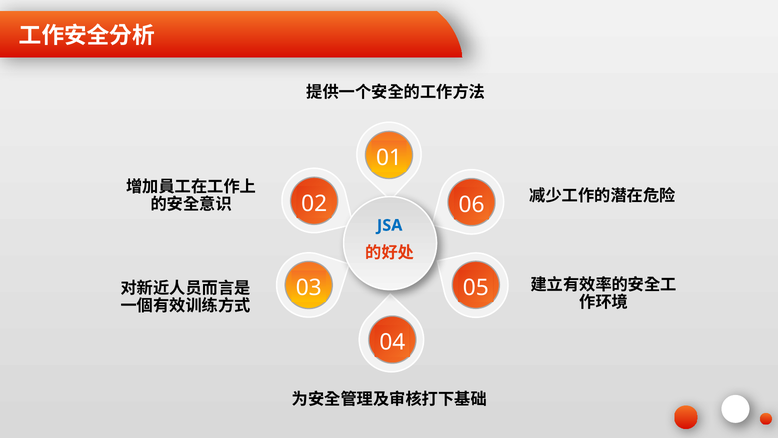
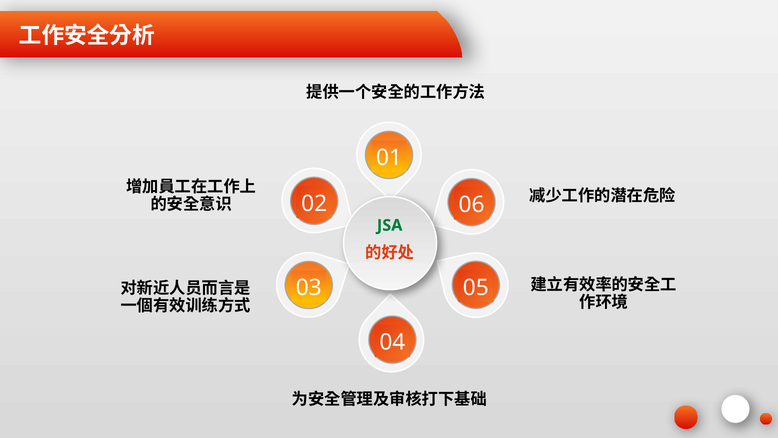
JSA colour: blue -> green
